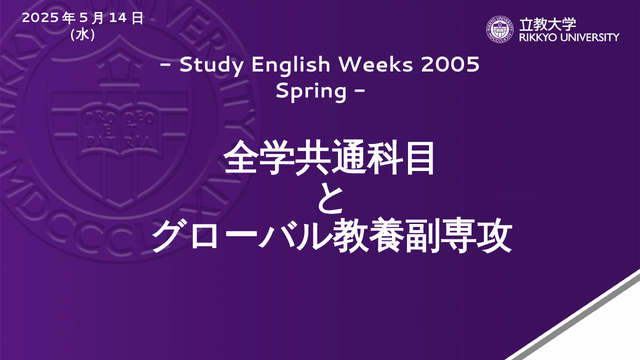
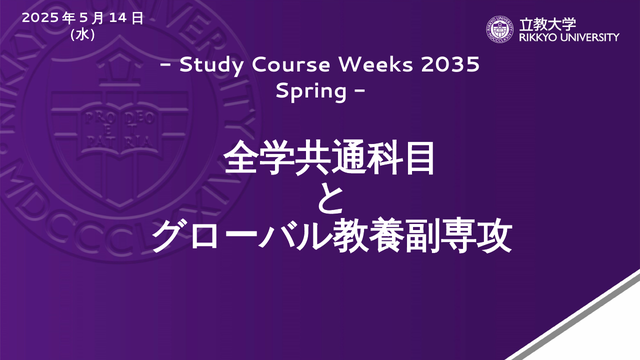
English: English -> Course
2005: 2005 -> 2035
